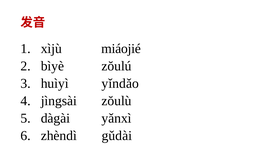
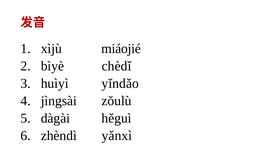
zŏulú: zŏulú -> chèdǐ
yǎnxì: yǎnxì -> hěguì
gǔdài: gǔdài -> yǎnxì
